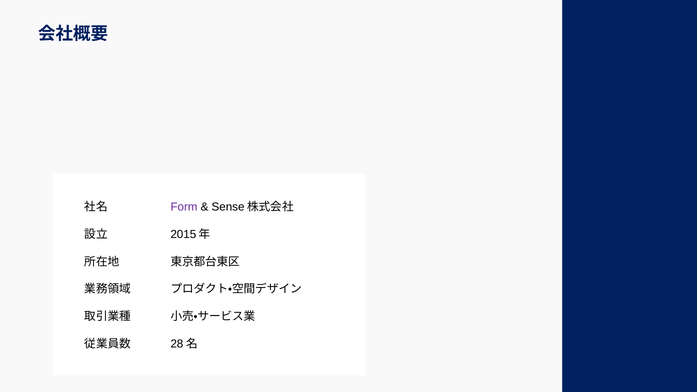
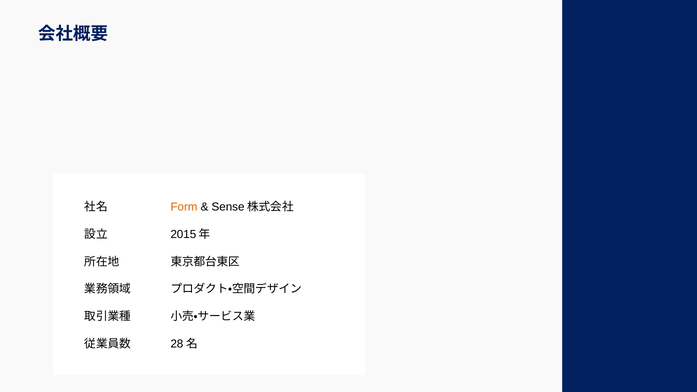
Form colour: purple -> orange
